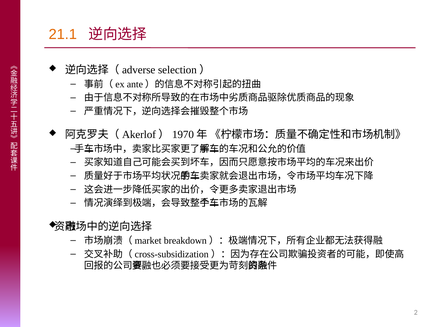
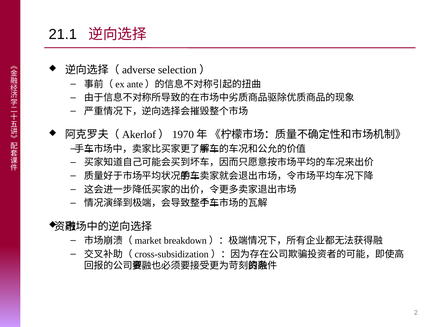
21.1 colour: orange -> black
